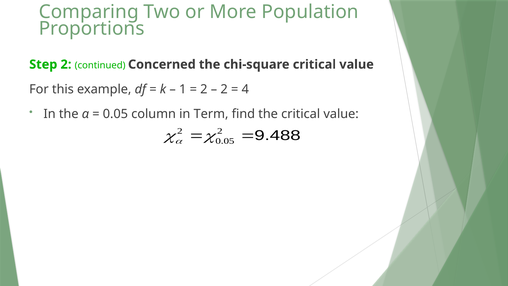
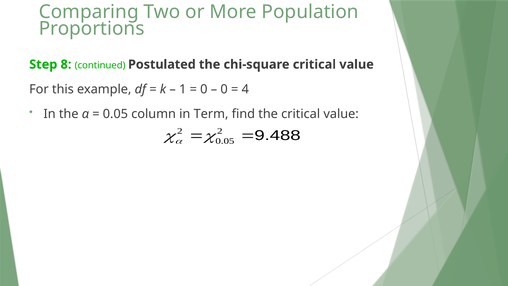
Step 2: 2 -> 8
Concerned: Concerned -> Postulated
2 at (204, 89): 2 -> 0
2 at (224, 89): 2 -> 0
